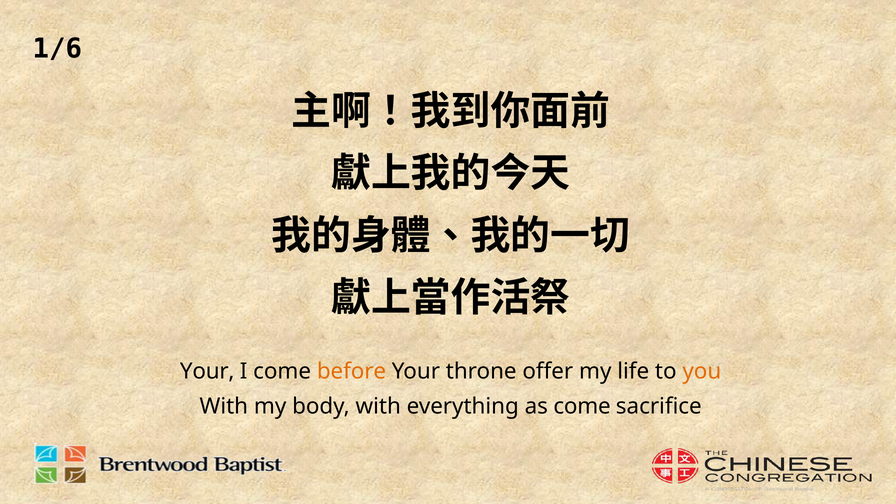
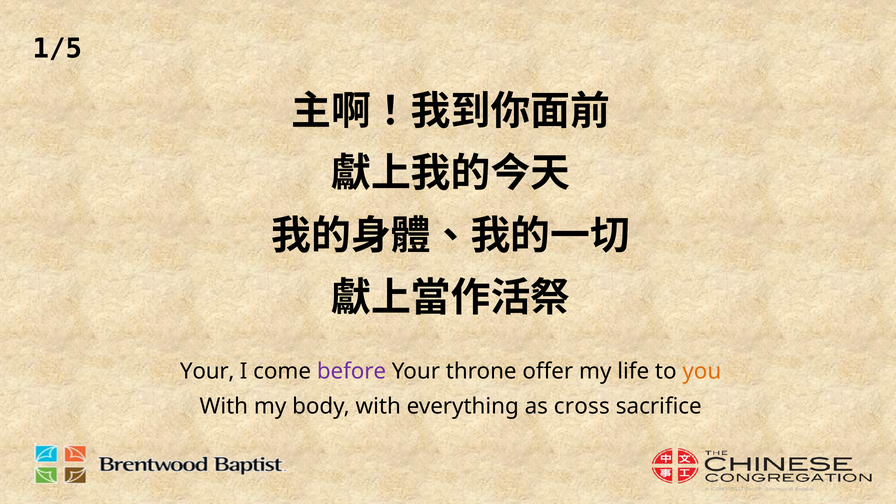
1/6: 1/6 -> 1/5
before colour: orange -> purple
as come: come -> cross
